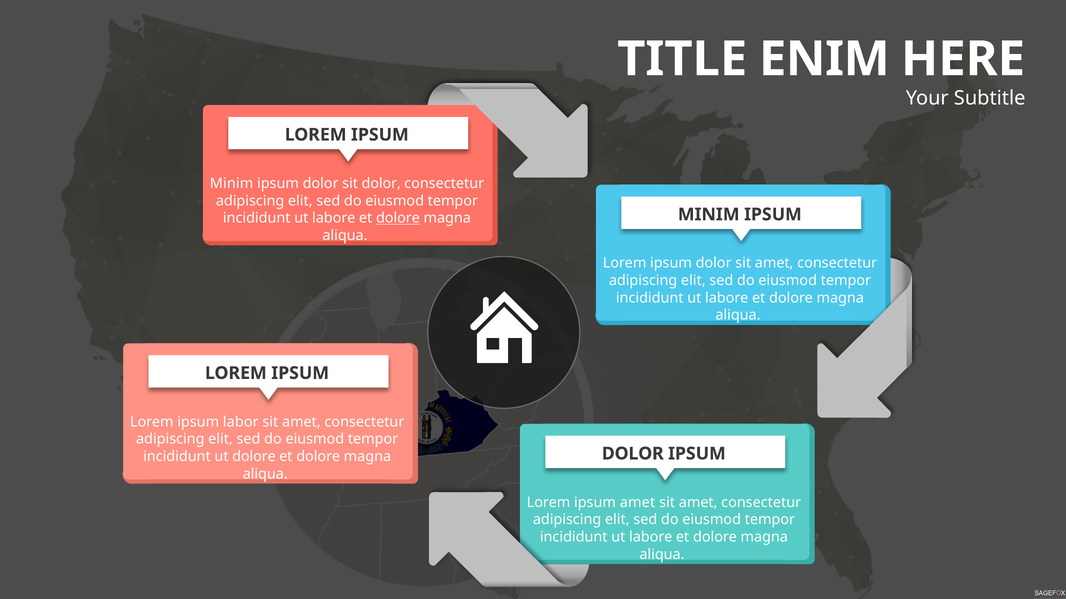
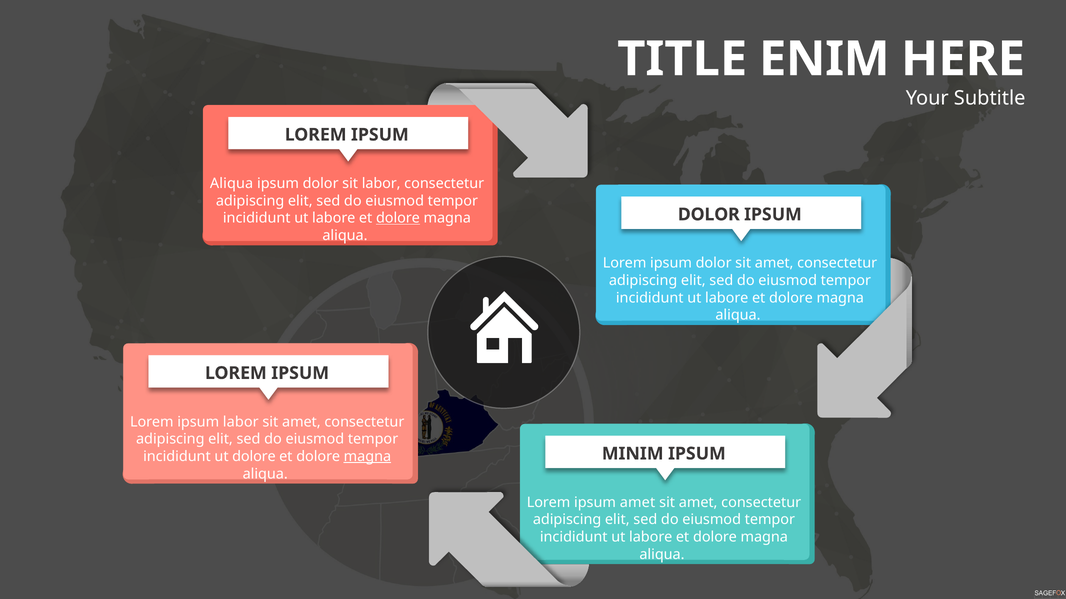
Minim at (232, 184): Minim -> Aliqua
sit dolor: dolor -> labor
MINIM at (709, 215): MINIM -> DOLOR
DOLOR at (633, 454): DOLOR -> MINIM
magna at (367, 457) underline: none -> present
